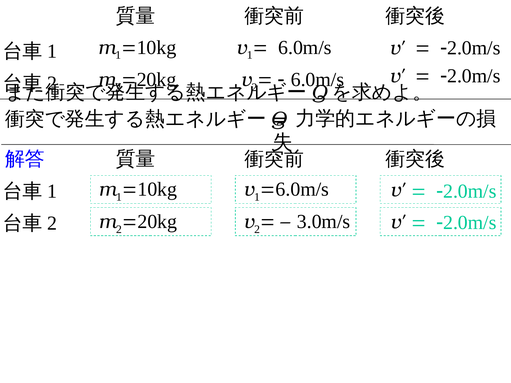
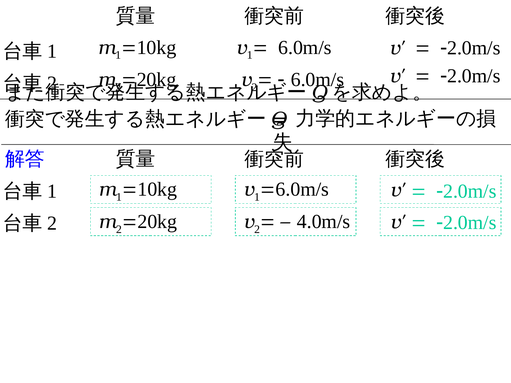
3.0m/s: 3.0m/s -> 4.0m/s
